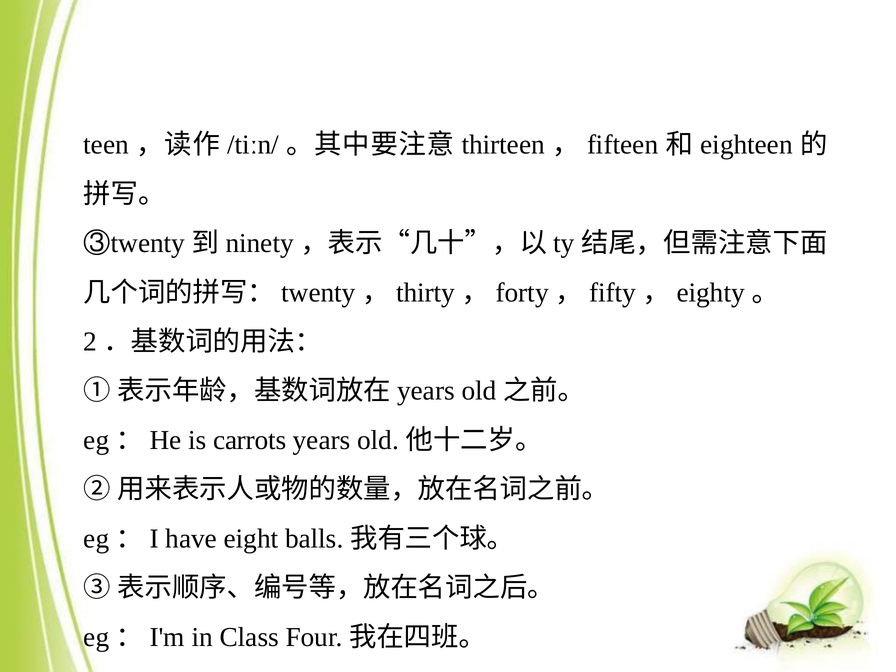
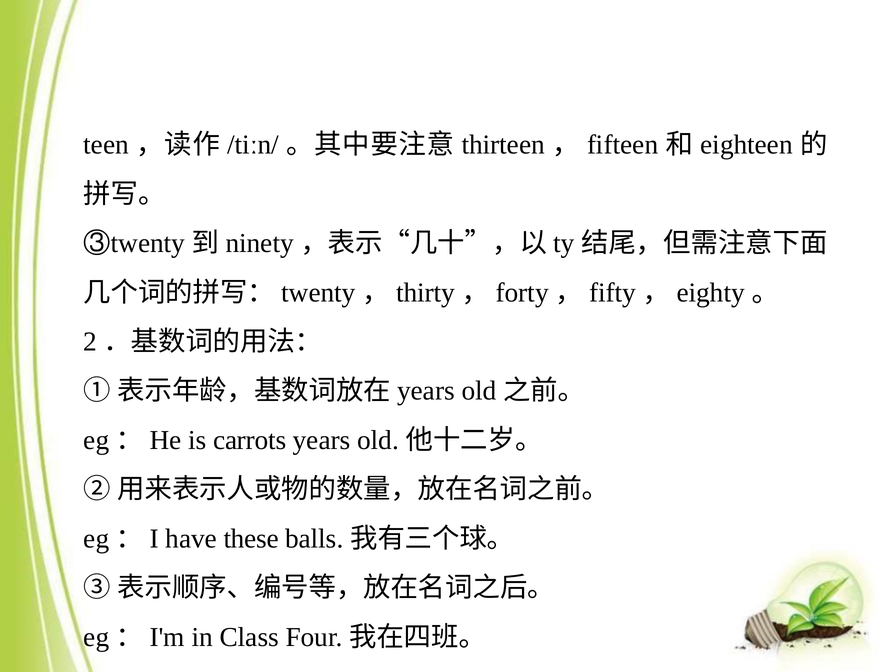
eight: eight -> these
